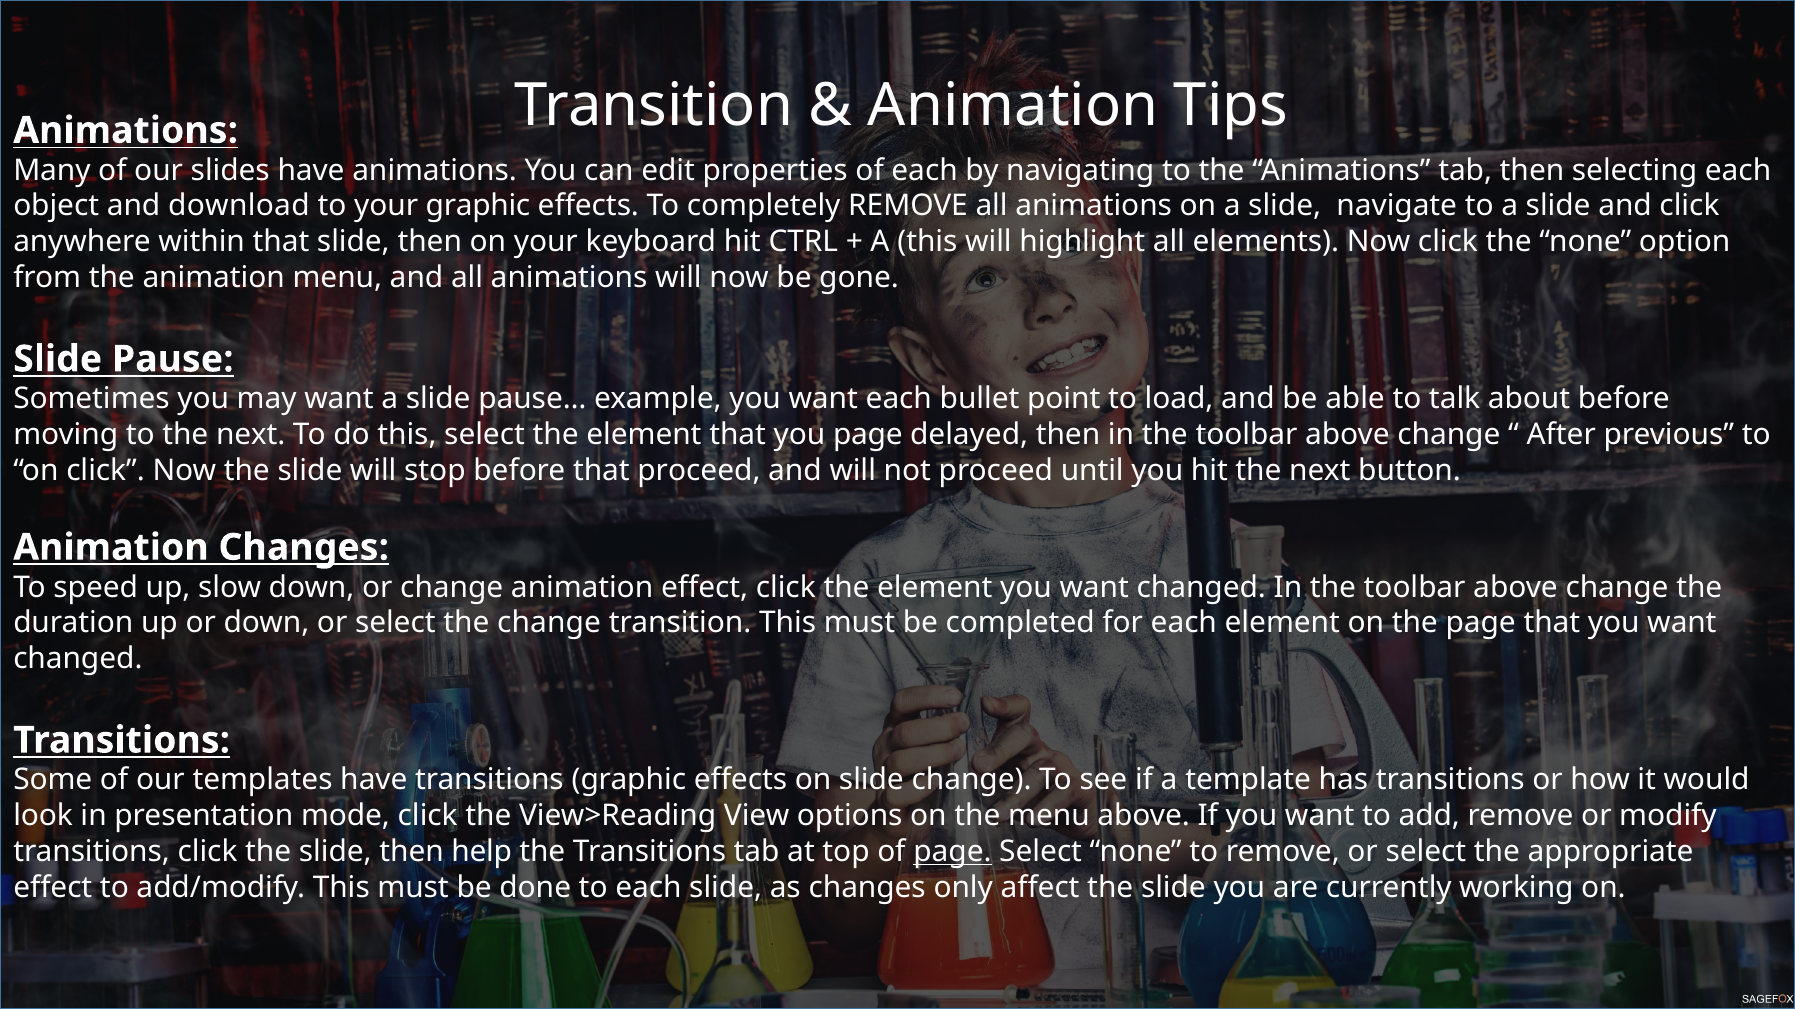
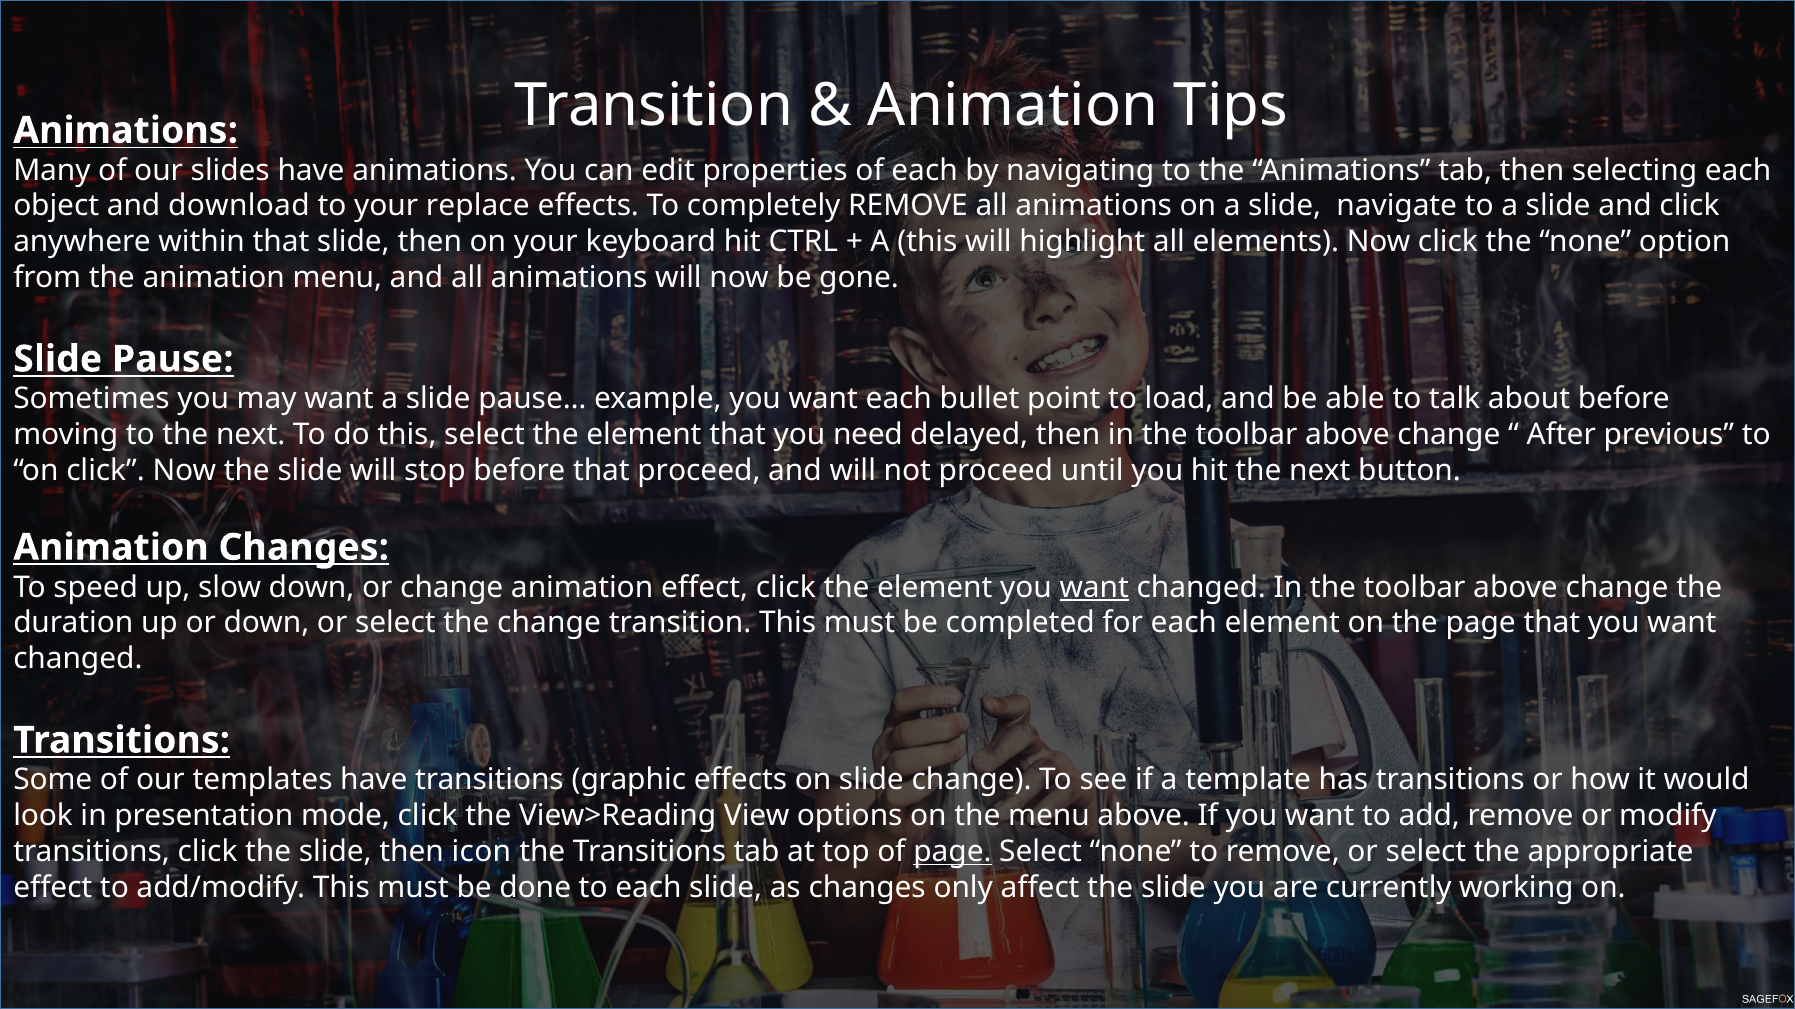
your graphic: graphic -> replace
you page: page -> need
want at (1094, 588) underline: none -> present
help: help -> icon
